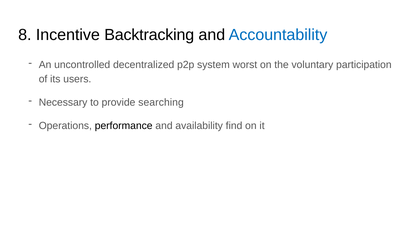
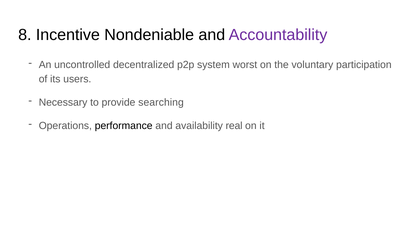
Backtracking: Backtracking -> Nondeniable
Accountability colour: blue -> purple
find: find -> real
